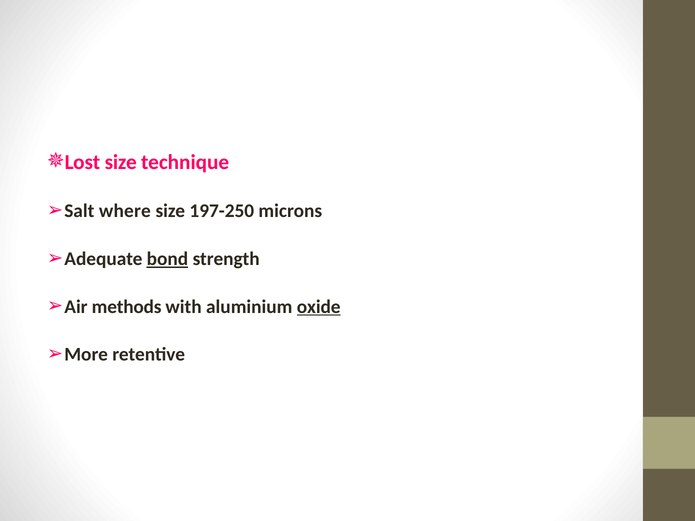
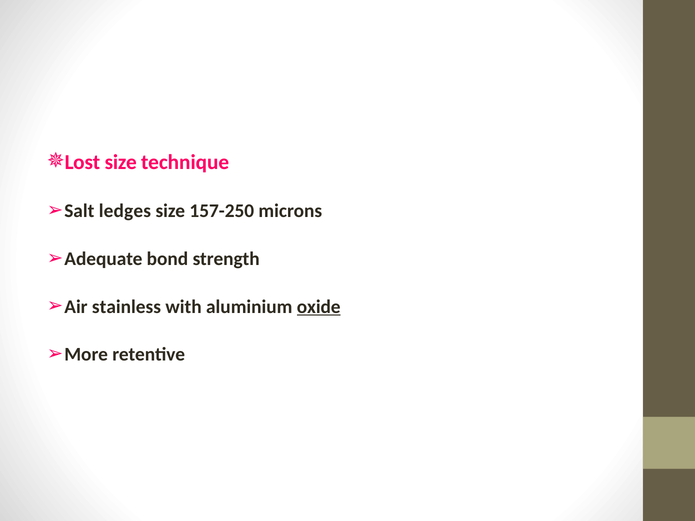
where: where -> ledges
197-250: 197-250 -> 157-250
bond underline: present -> none
methods: methods -> stainless
